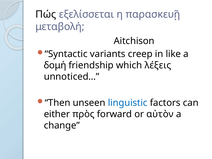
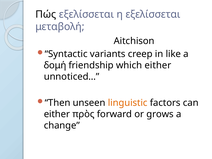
η παρασκευῇ: παρασκευῇ -> εξελίσσεται
which λέξεις: λέξεις -> either
linguistic colour: blue -> orange
αὐτὸν: αὐτὸν -> grows
